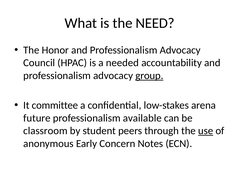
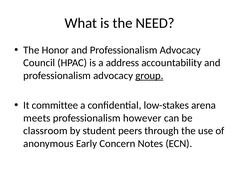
needed: needed -> address
future: future -> meets
available: available -> however
use underline: present -> none
